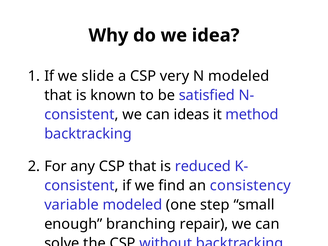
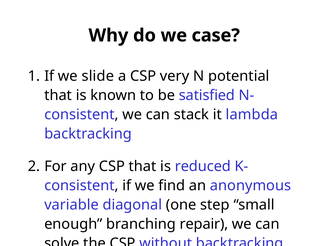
idea: idea -> case
N modeled: modeled -> potential
ideas: ideas -> stack
method: method -> lambda
consistency: consistency -> anonymous
variable modeled: modeled -> diagonal
